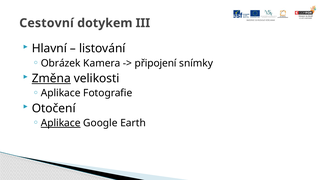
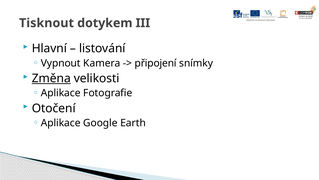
Cestovní: Cestovní -> Tisknout
Obrázek: Obrázek -> Vypnout
Aplikace at (61, 123) underline: present -> none
